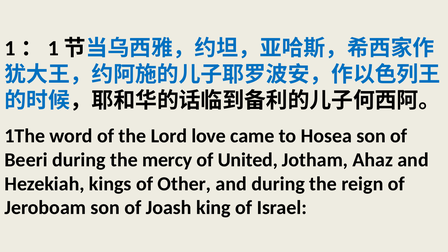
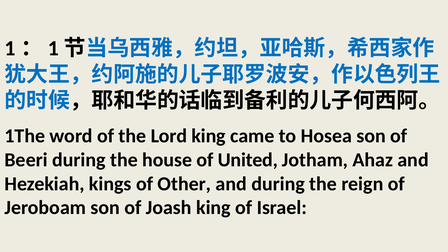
Lord love: love -> king
mercy: mercy -> house
